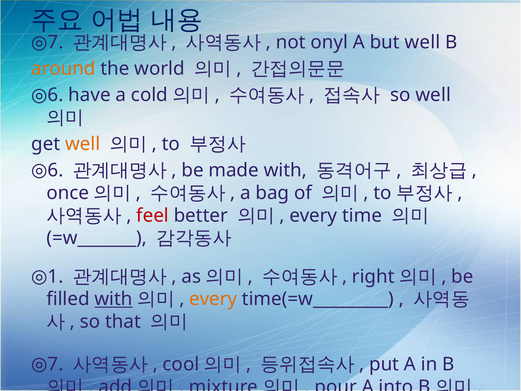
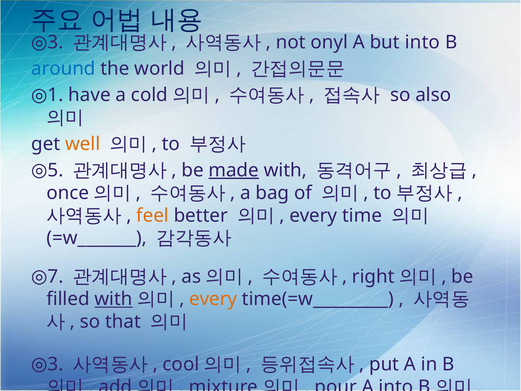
7 at (56, 42): 7 -> 3
but well: well -> into
around colour: orange -> blue
6 at (56, 95): 6 -> 1
so well: well -> also
6 at (56, 170): 6 -> 5
made underline: none -> present
feel colour: red -> orange
1: 1 -> 7
7 at (56, 364): 7 -> 3
